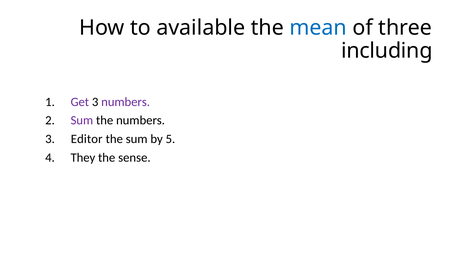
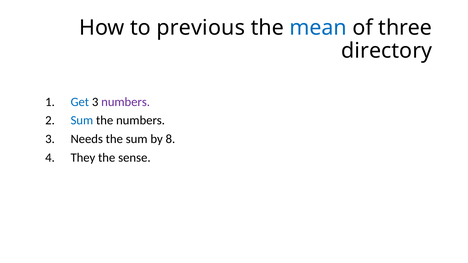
available: available -> previous
including: including -> directory
Get colour: purple -> blue
Sum at (82, 121) colour: purple -> blue
Editor: Editor -> Needs
5: 5 -> 8
